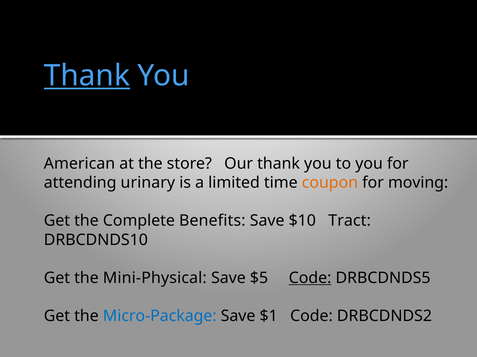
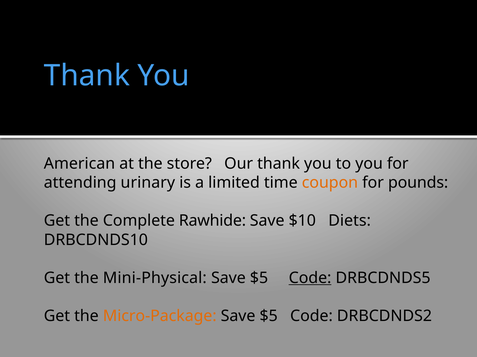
Thank at (87, 76) underline: present -> none
moving: moving -> pounds
Benefits: Benefits -> Rawhide
Tract: Tract -> Diets
Micro-Package colour: blue -> orange
$1 at (269, 317): $1 -> $5
